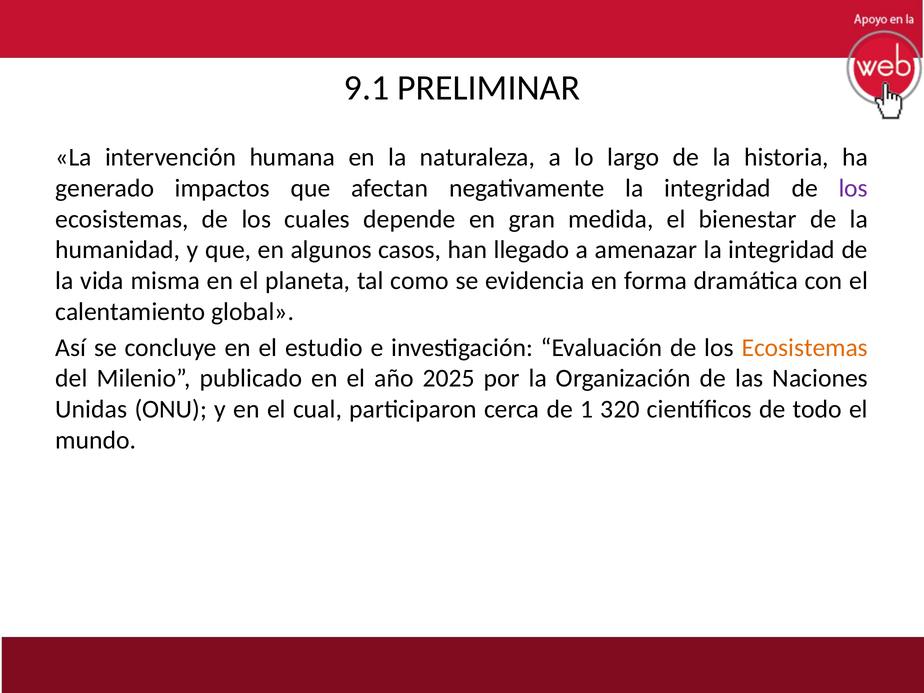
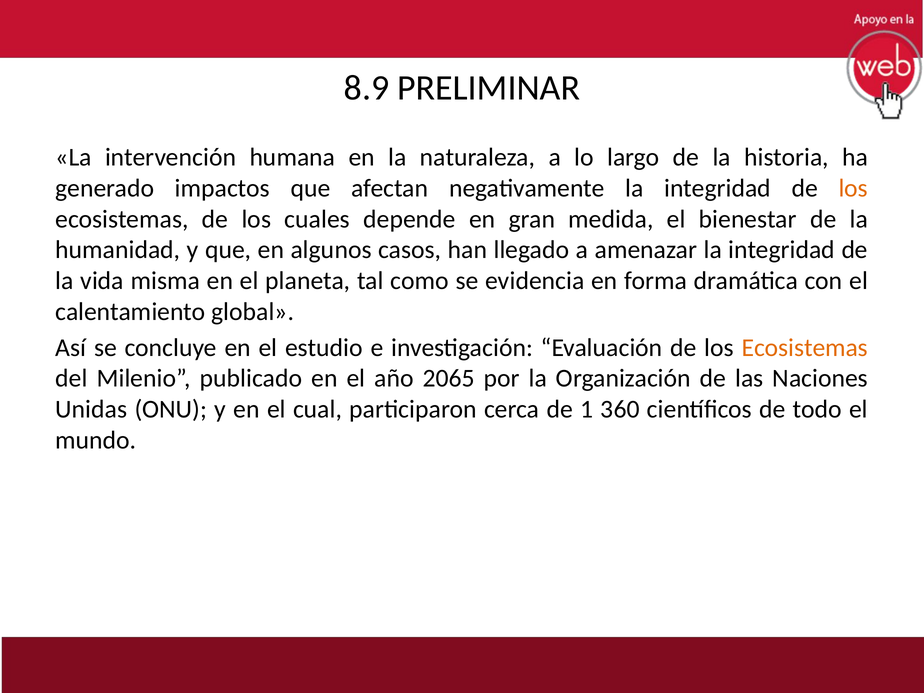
9.1: 9.1 -> 8.9
los at (853, 188) colour: purple -> orange
2025: 2025 -> 2065
320: 320 -> 360
